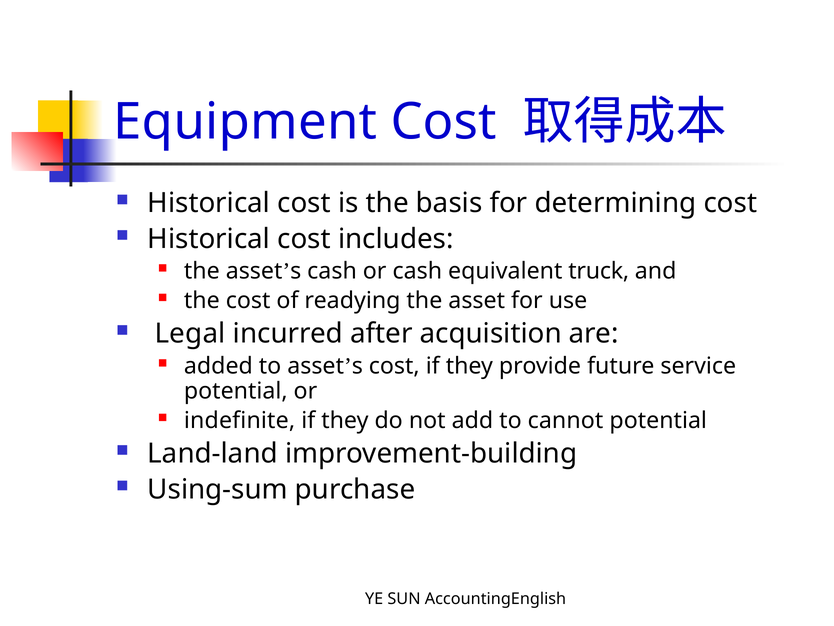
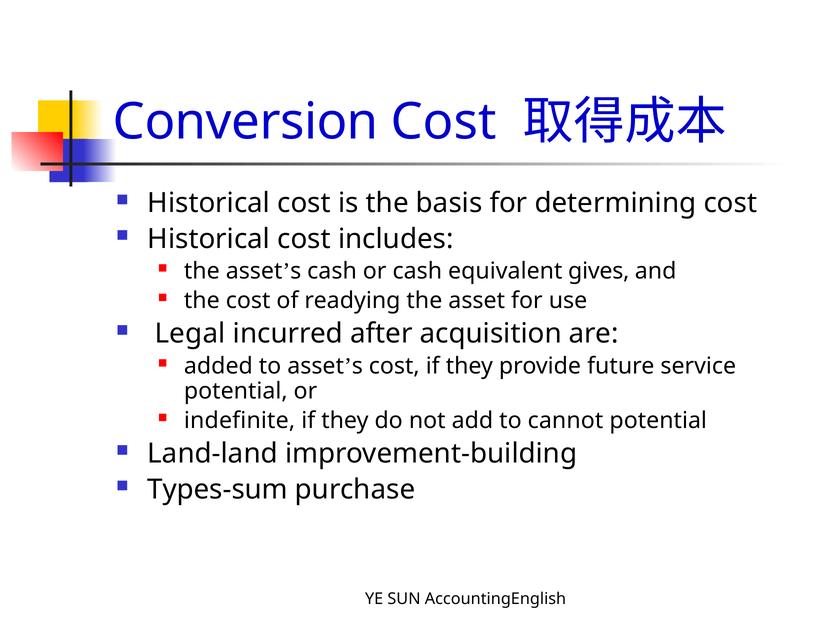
Equipment: Equipment -> Conversion
truck: truck -> gives
Using-sum: Using-sum -> Types-sum
